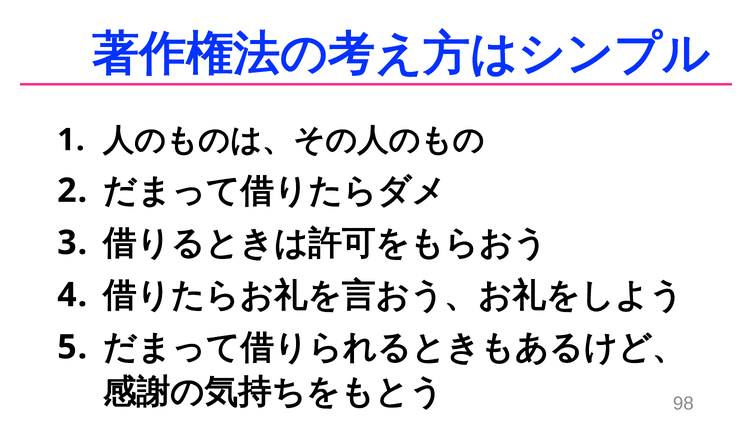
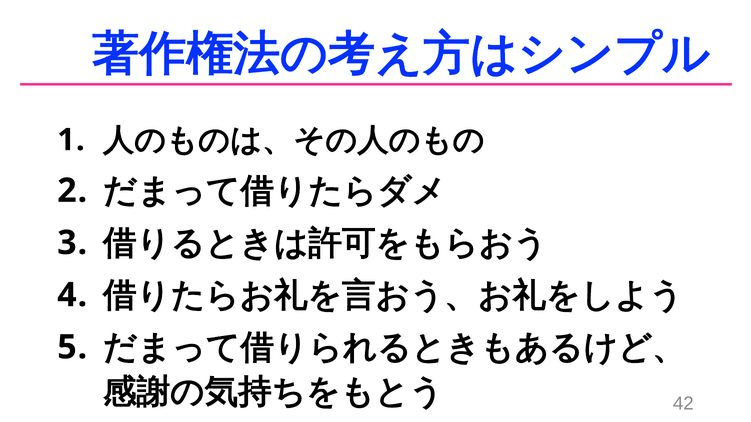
98: 98 -> 42
